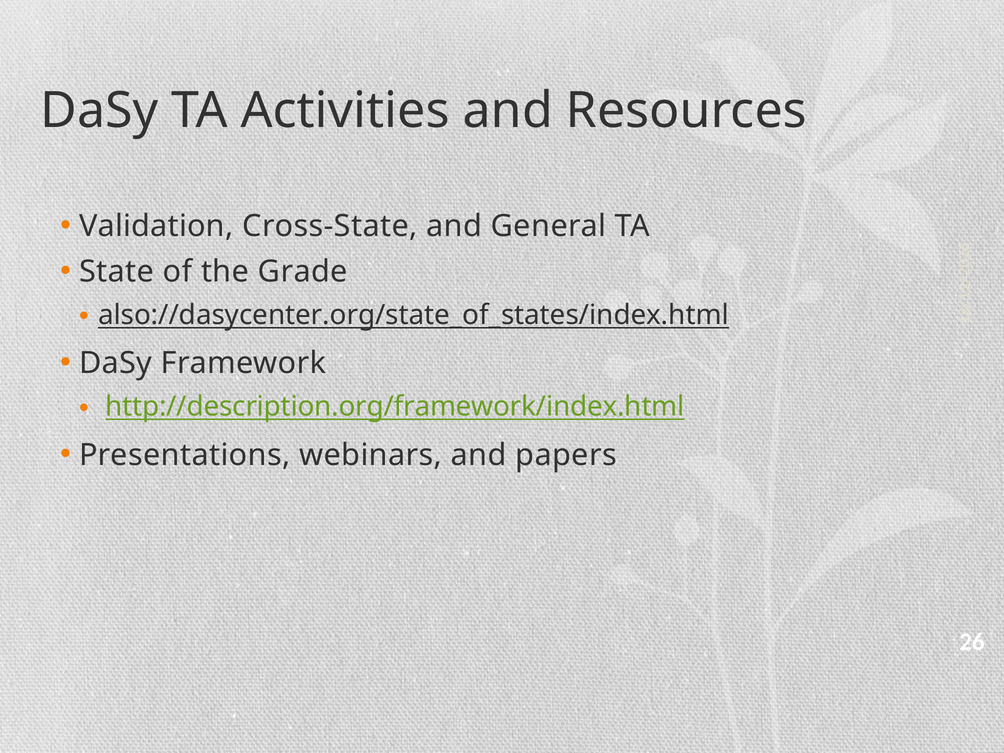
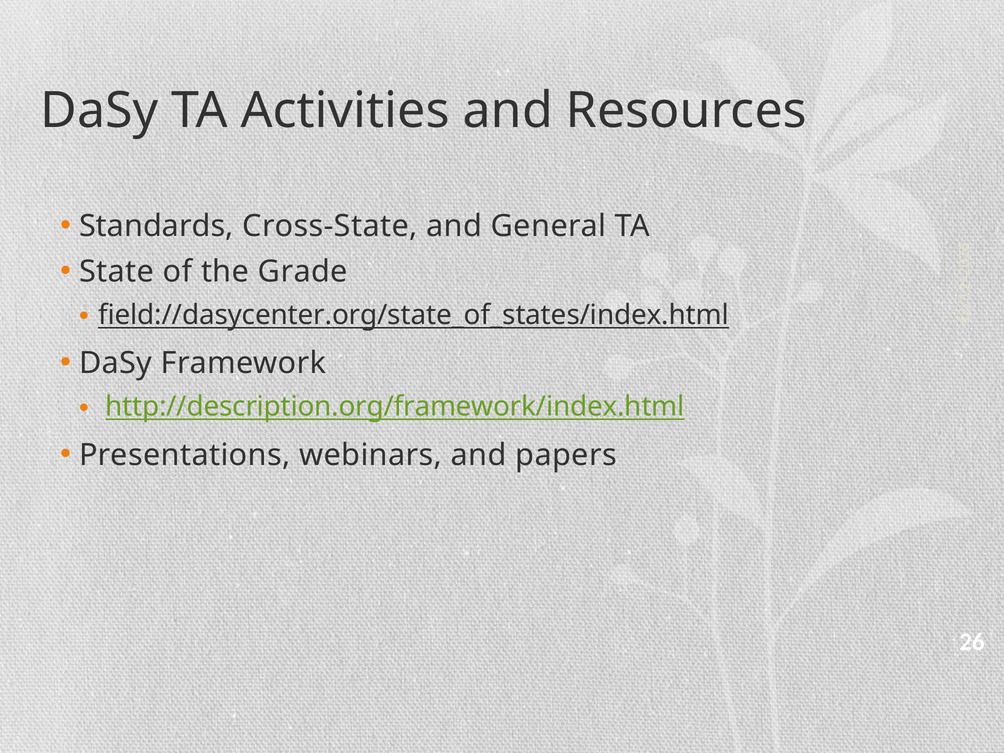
Validation: Validation -> Standards
also://dasycenter.org/state_of_states/index.html: also://dasycenter.org/state_of_states/index.html -> field://dasycenter.org/state_of_states/index.html
